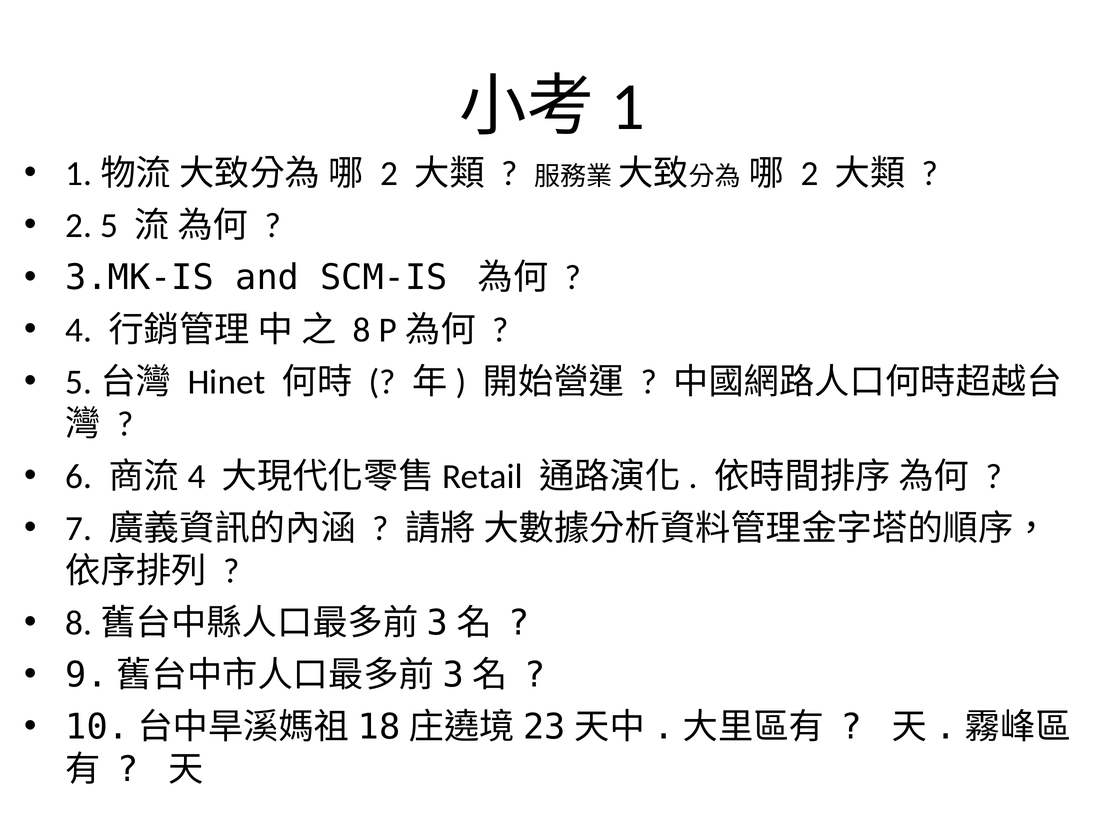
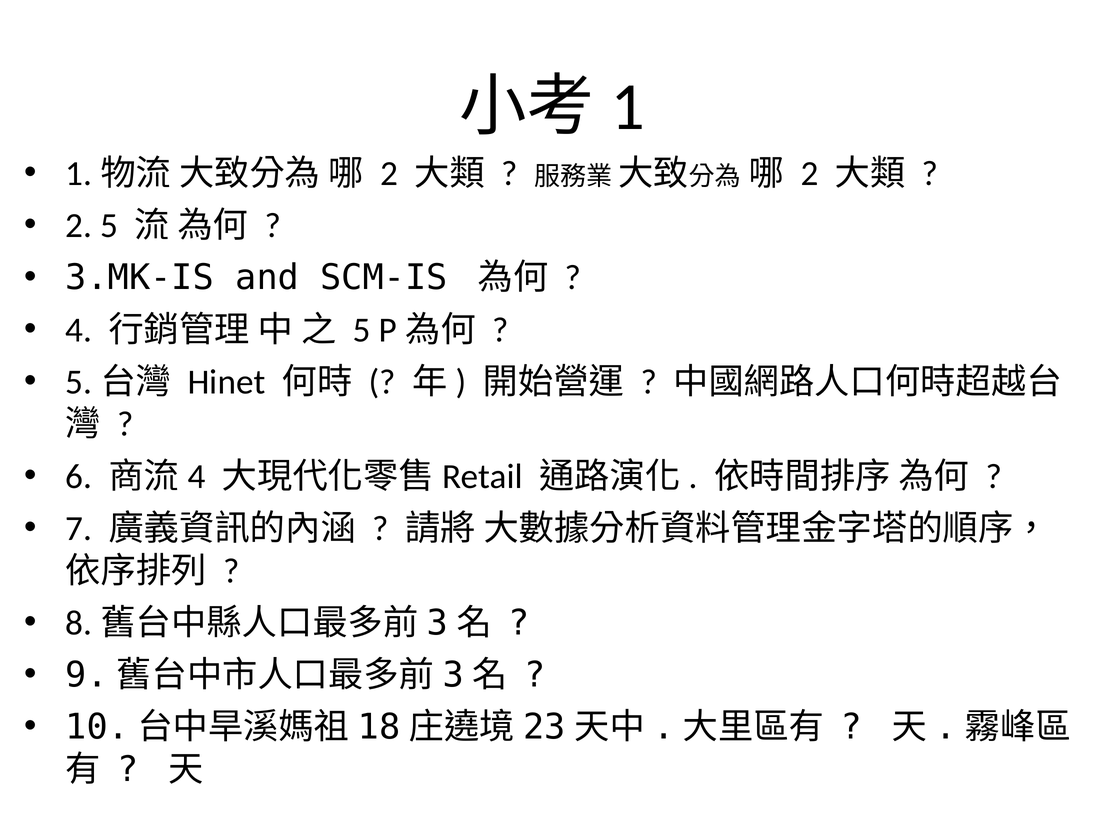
8 at (362, 330): 8 -> 5
